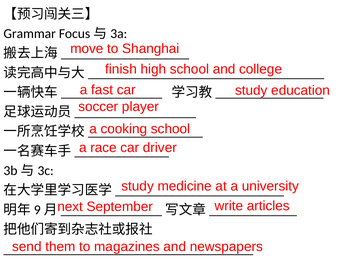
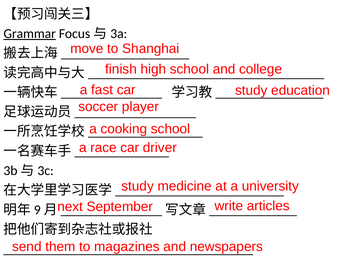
Grammar underline: none -> present
